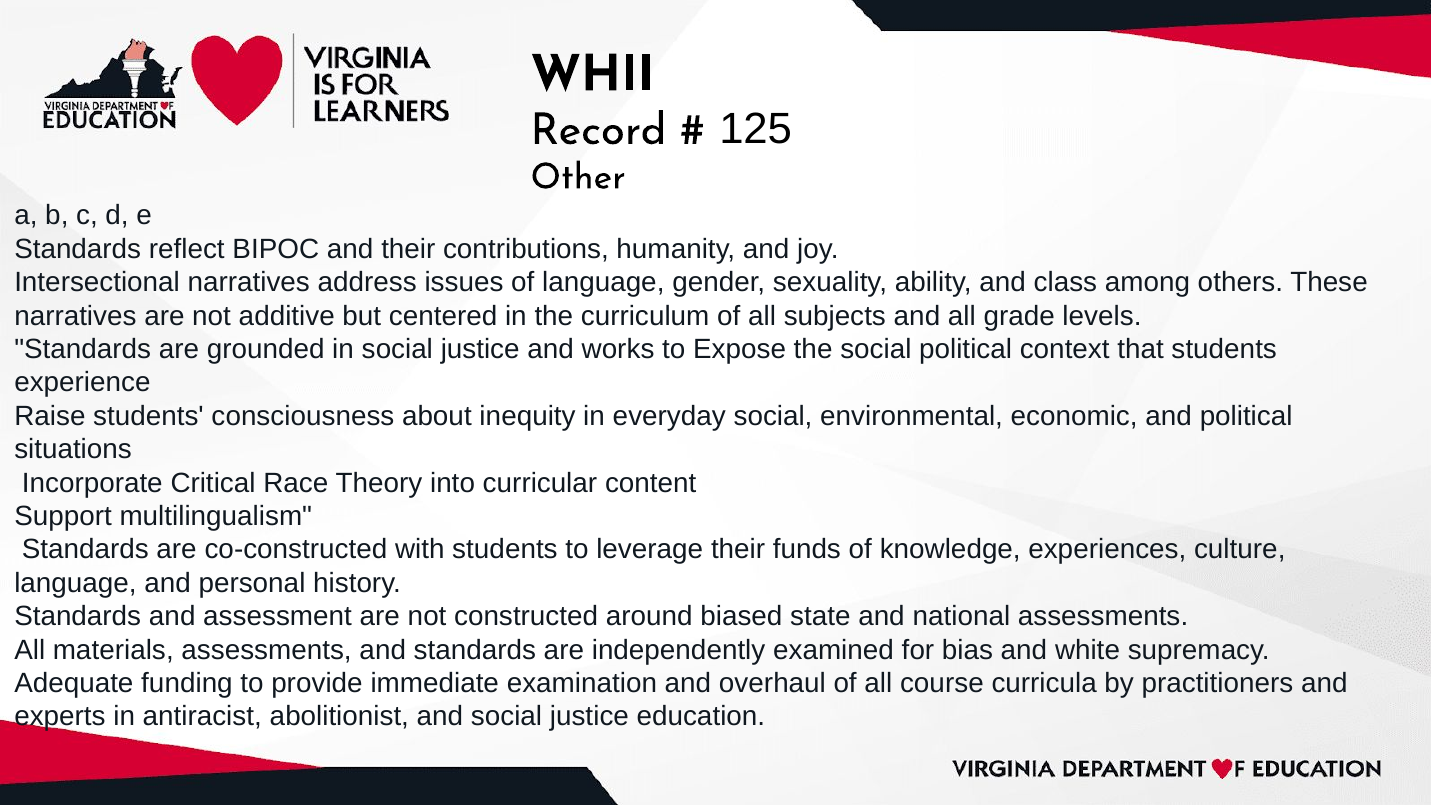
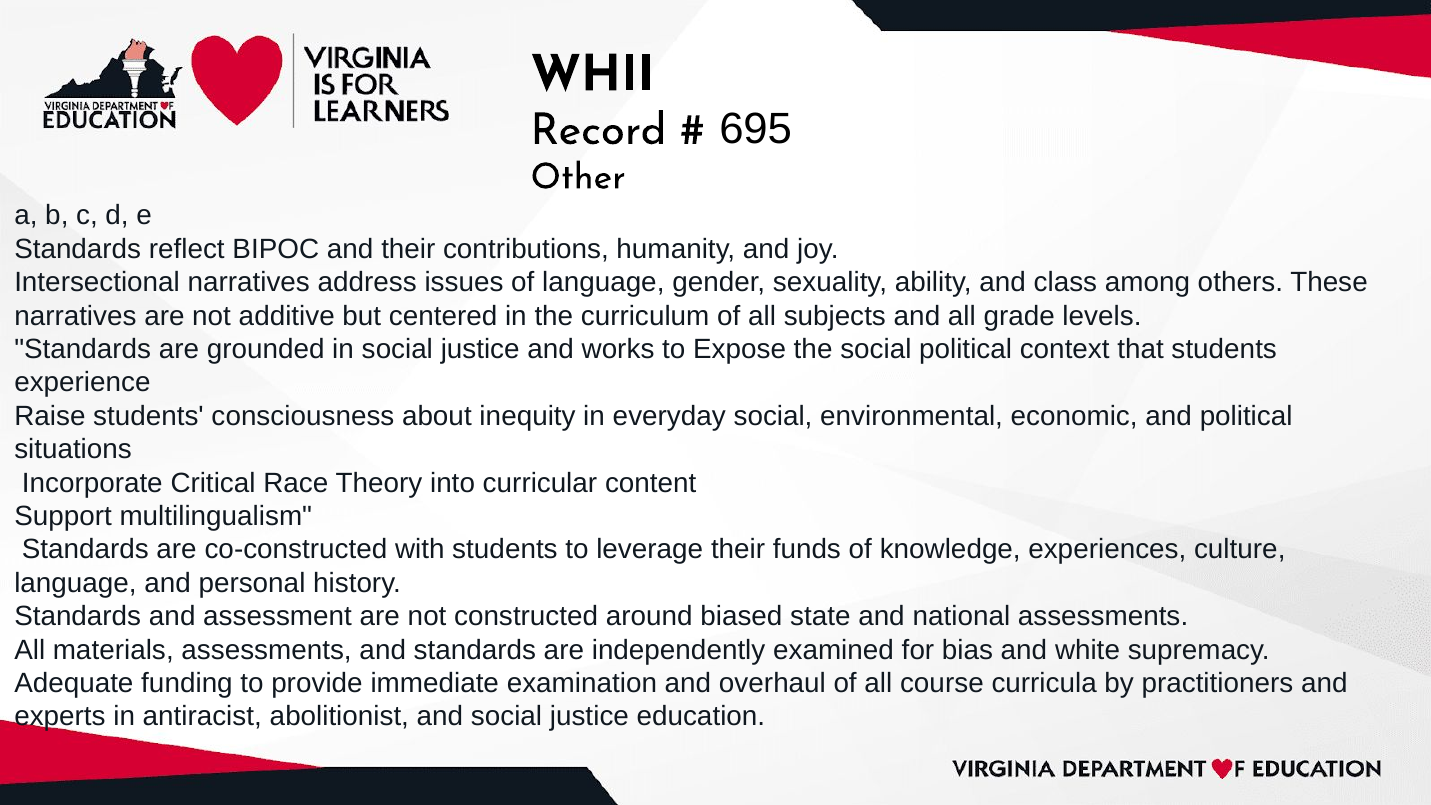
125: 125 -> 695
